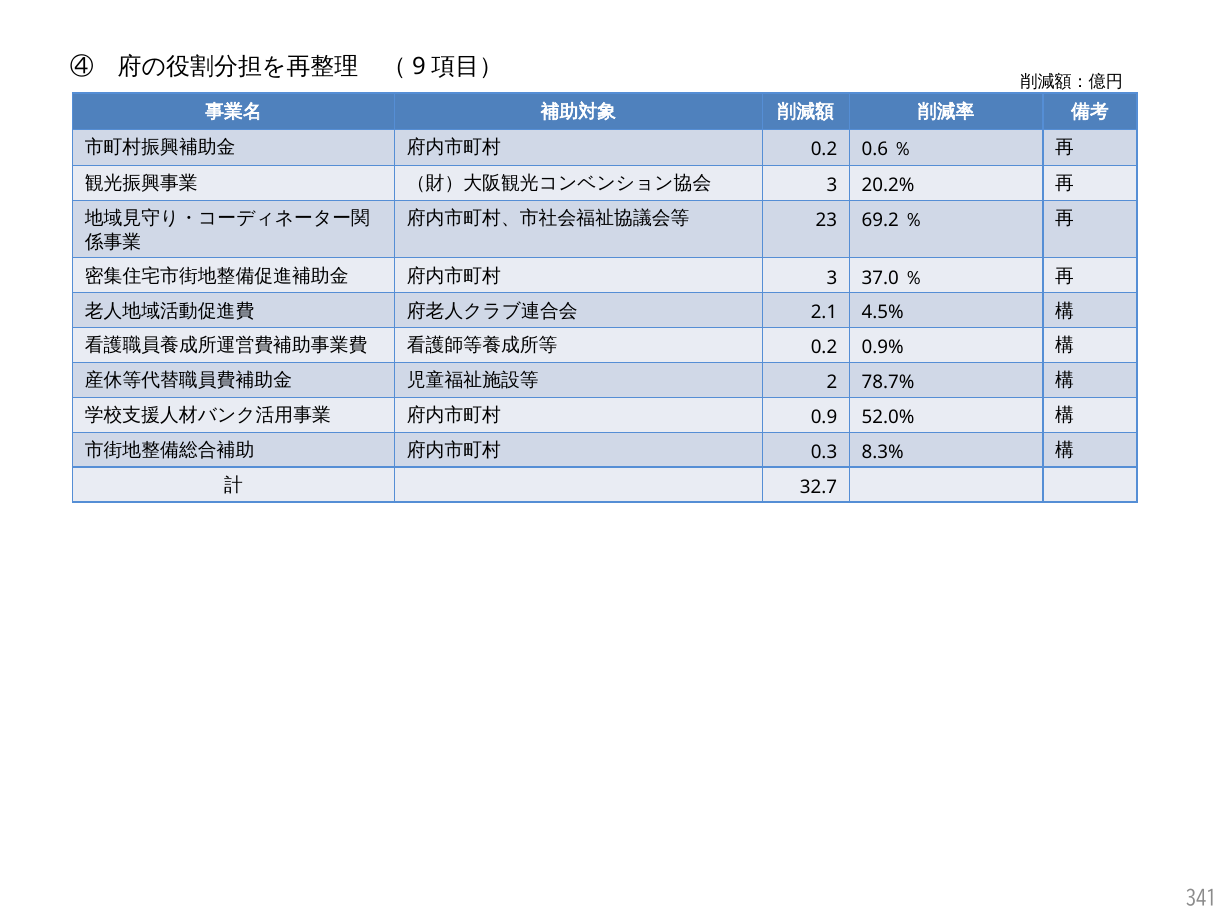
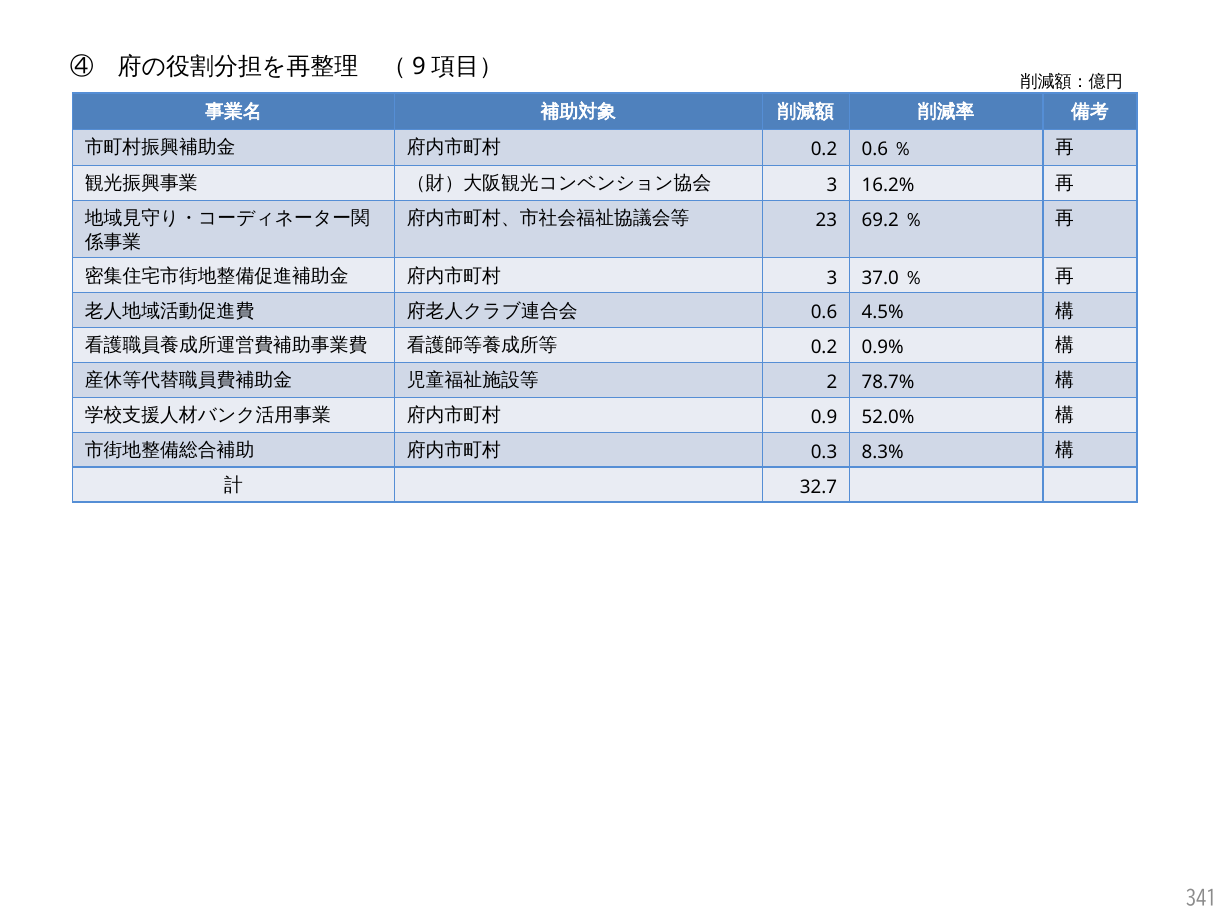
20.2%: 20.2% -> 16.2%
2.1 at (824, 313): 2.1 -> 0.6
